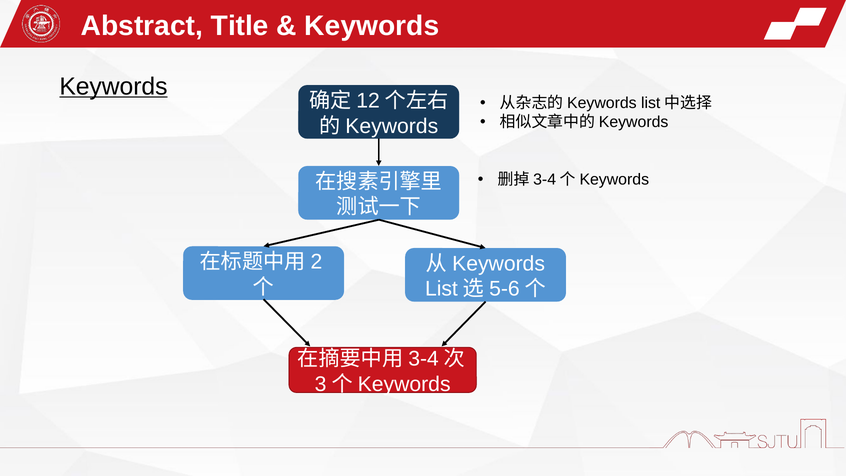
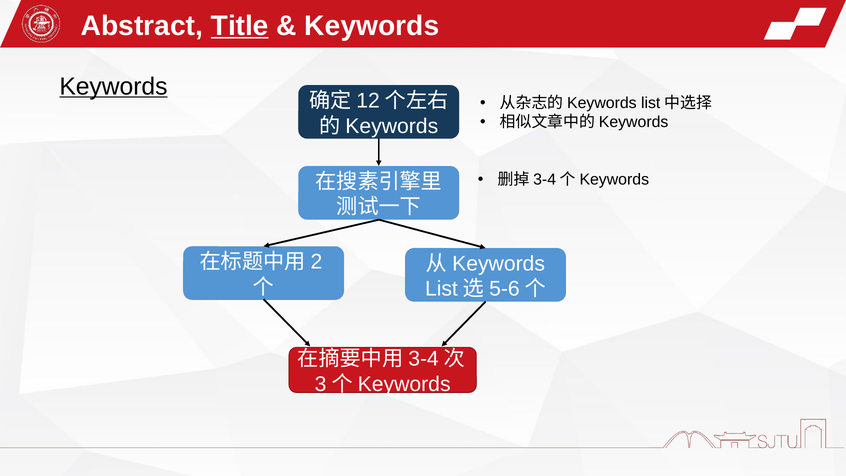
Title underline: none -> present
